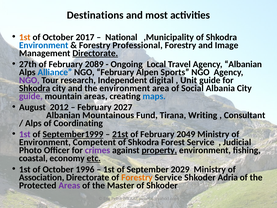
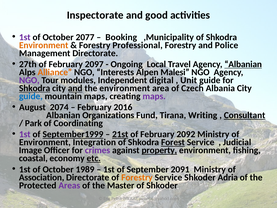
Destinations: Destinations -> Inspectorate
most: most -> good
1st at (25, 37) colour: orange -> purple
2017: 2017 -> 2077
National: National -> Booking
Environment at (44, 45) colour: blue -> orange
Image: Image -> Police
Directorate at (95, 53) underline: present -> none
2089: 2089 -> 2097
Albanian at (243, 64) underline: none -> present
Alliance colour: blue -> orange
NGO February: February -> Interests
Sports: Sports -> Malesi
research: research -> modules
and at (75, 88) underline: none -> present
Social: Social -> Czech
guide at (31, 96) colour: purple -> blue
mountain areas: areas -> maps
maps at (154, 96) colour: blue -> purple
2012: 2012 -> 2074
2027: 2027 -> 2016
Mountainous: Mountainous -> Organizations
Consultant underline: none -> present
Alps at (33, 123): Alps -> Park
2049: 2049 -> 2092
Competent: Competent -> Integration
Forest underline: none -> present
Photo: Photo -> Image
1996: 1996 -> 1989
2029: 2029 -> 2091
